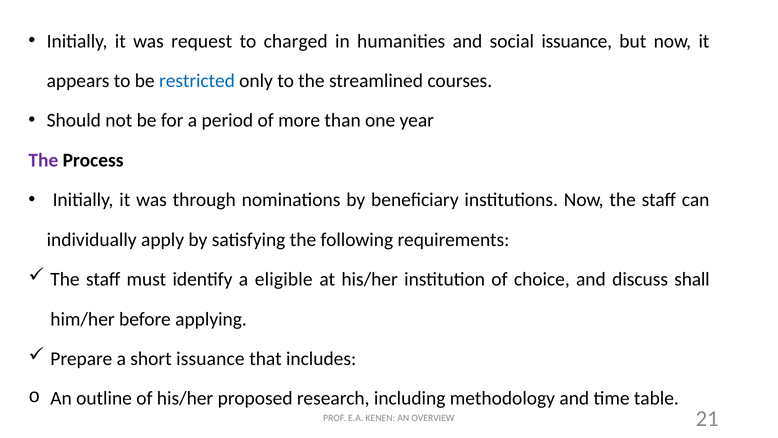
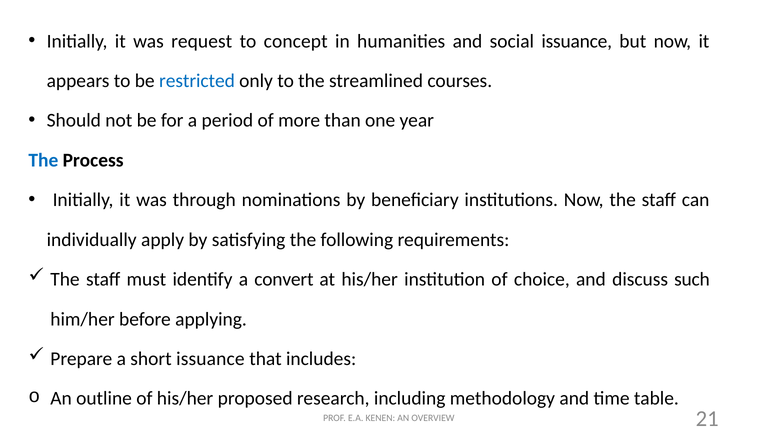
charged: charged -> concept
The at (43, 160) colour: purple -> blue
eligible: eligible -> convert
shall: shall -> such
